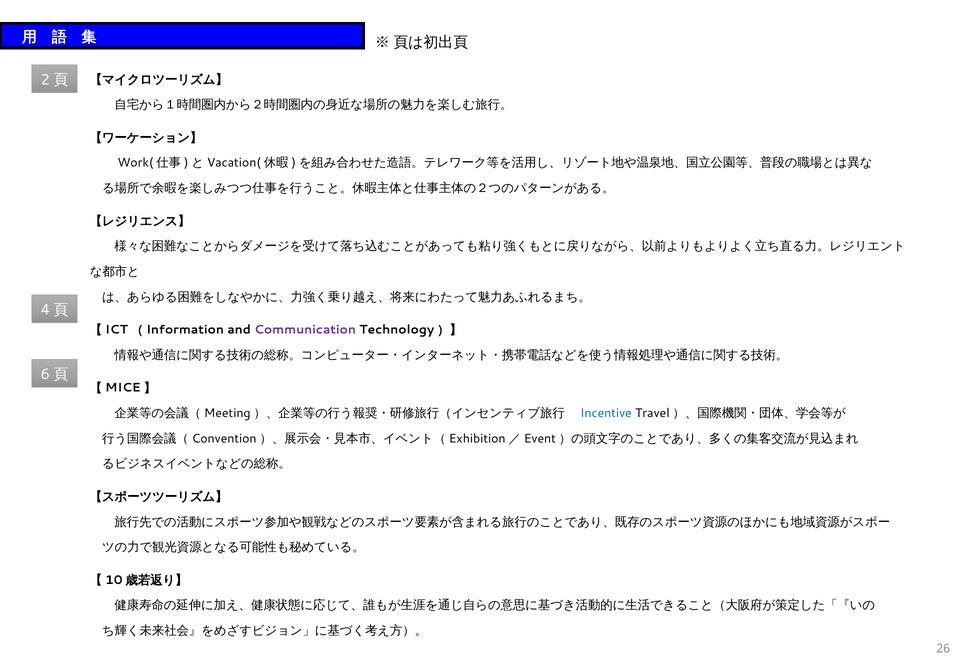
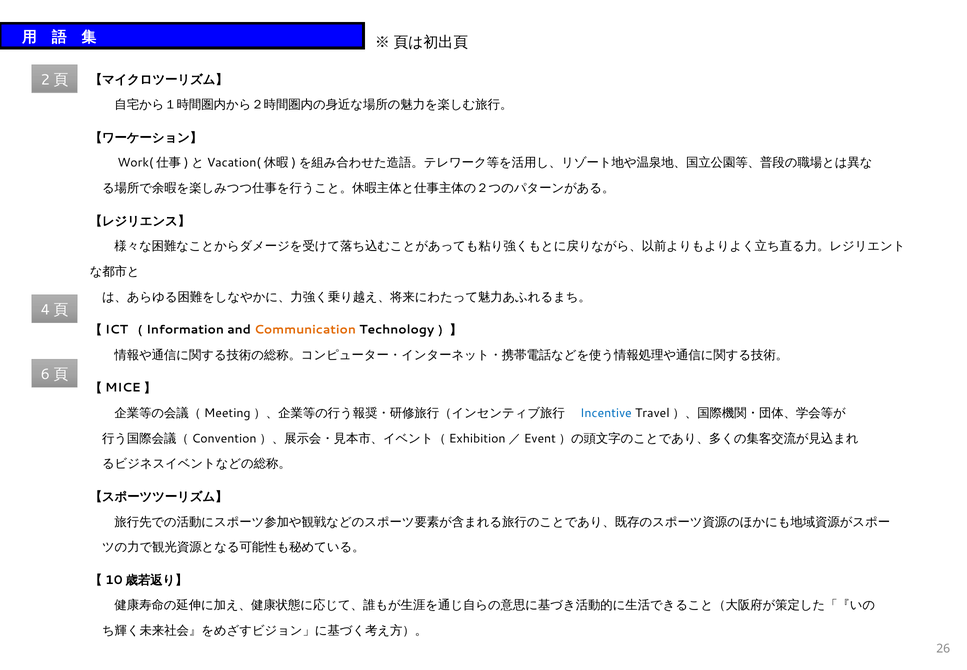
Communication colour: purple -> orange
